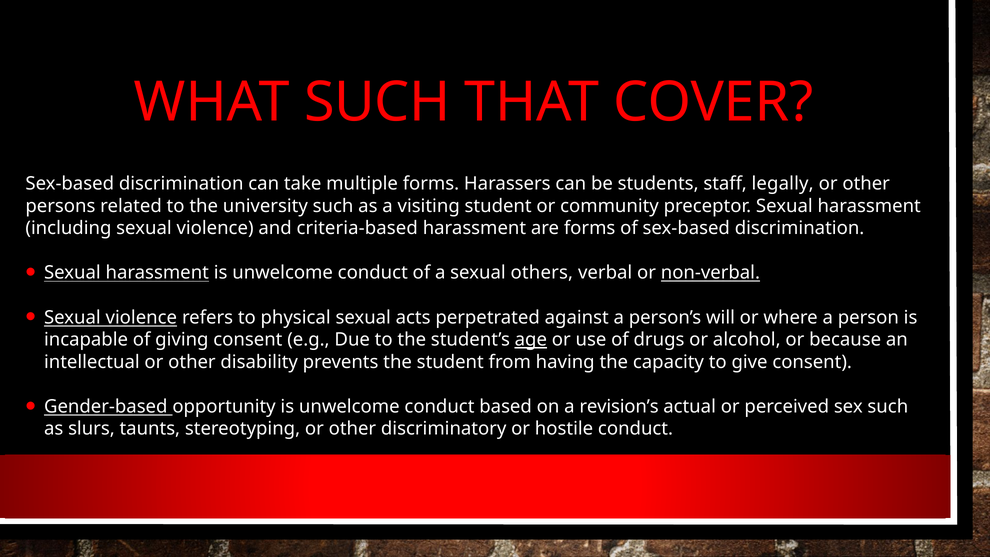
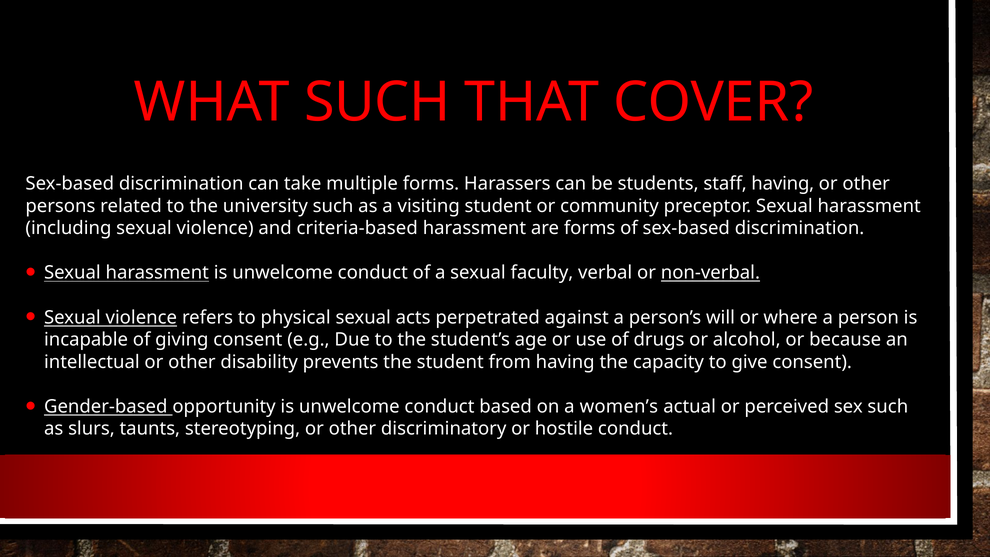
staff legally: legally -> having
others: others -> faculty
age underline: present -> none
revision’s: revision’s -> women’s
